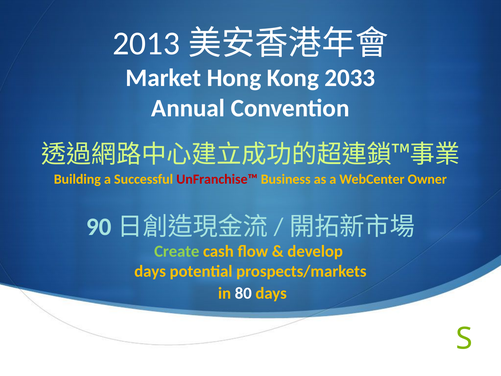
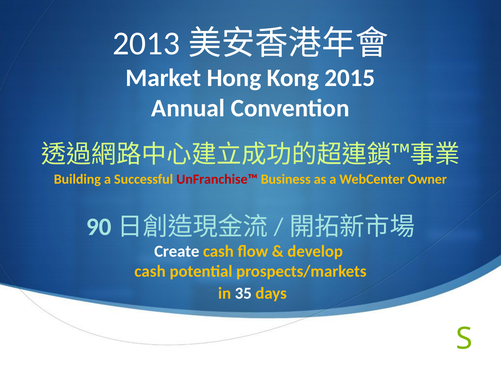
2033: 2033 -> 2015
Create colour: light green -> white
days at (150, 271): days -> cash
80: 80 -> 35
